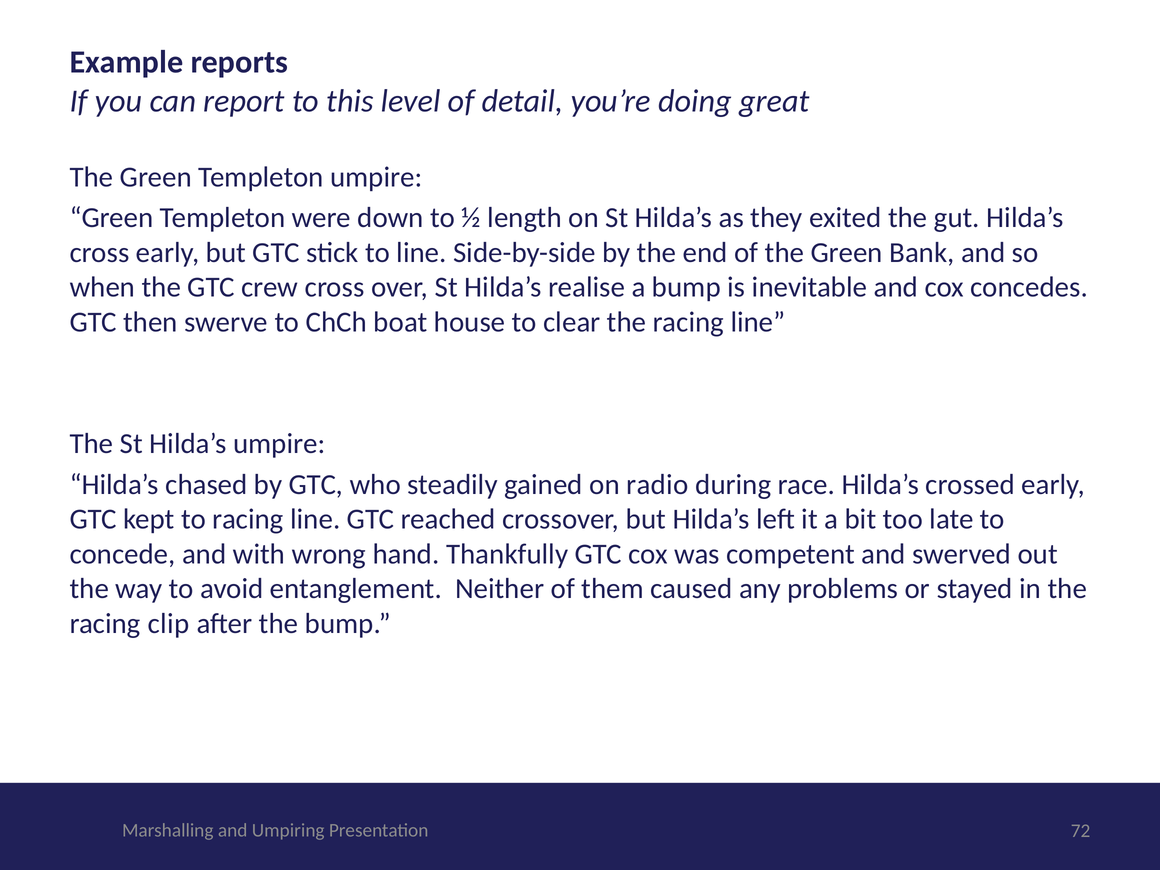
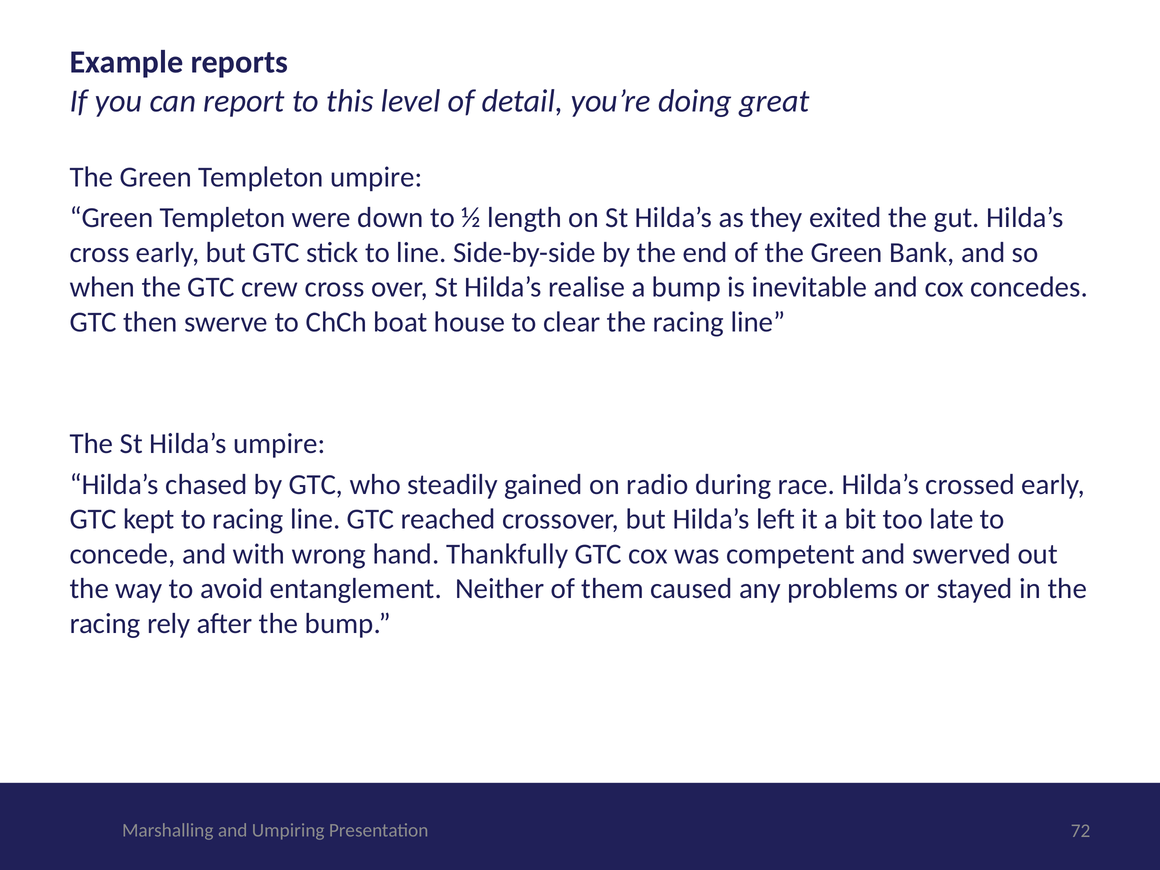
clip: clip -> rely
